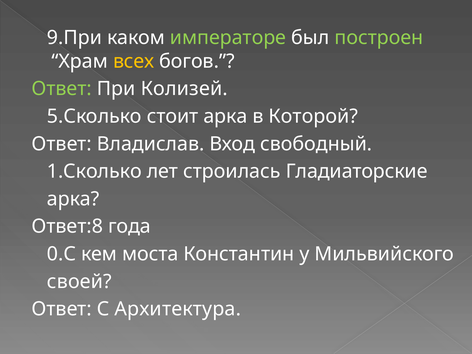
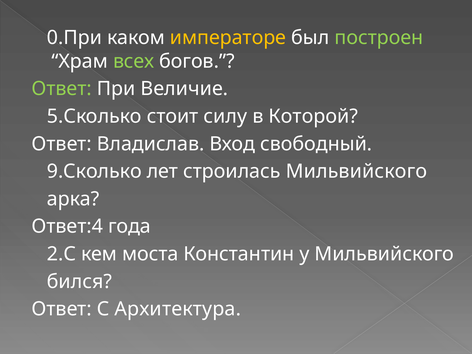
9.При: 9.При -> 0.При
императоре colour: light green -> yellow
всех colour: yellow -> light green
Колизей: Колизей -> Величие
стоит арка: арка -> силу
1.Сколько: 1.Сколько -> 9.Сколько
строилась Гладиаторские: Гладиаторские -> Мильвийского
Ответ:8: Ответ:8 -> Ответ:4
0.С: 0.С -> 2.С
своей: своей -> бился
